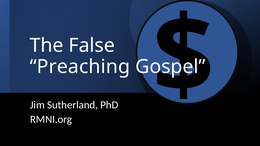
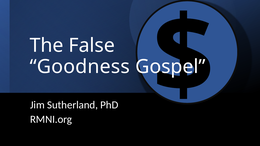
Preaching: Preaching -> Goodness
